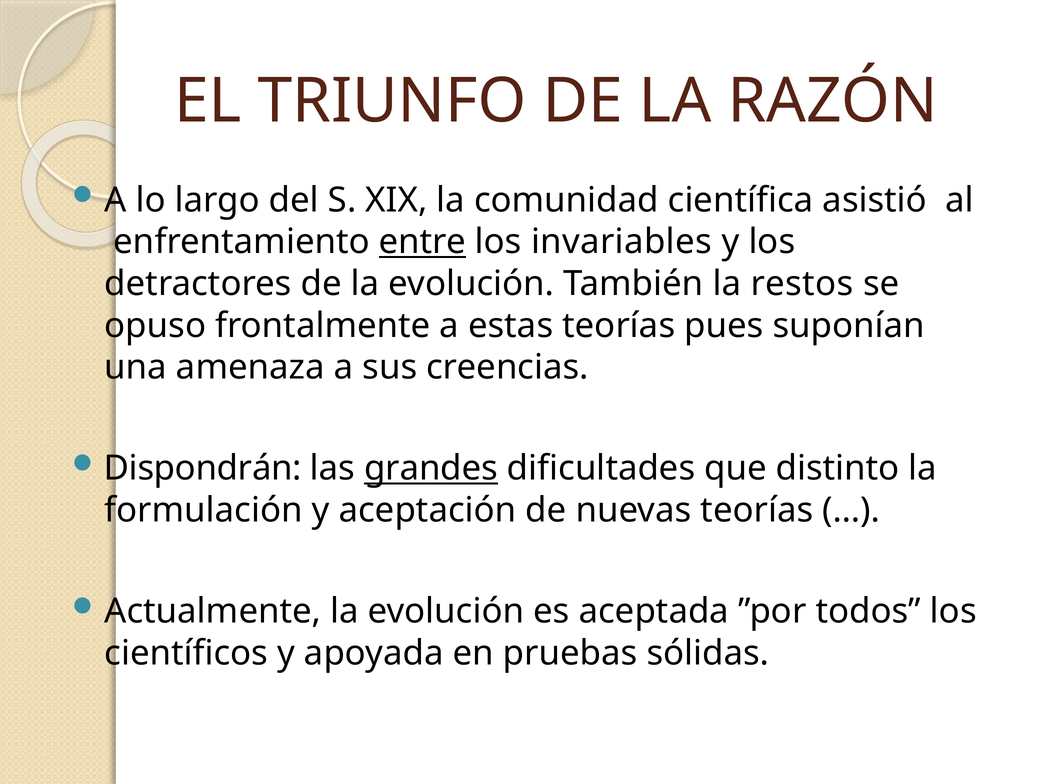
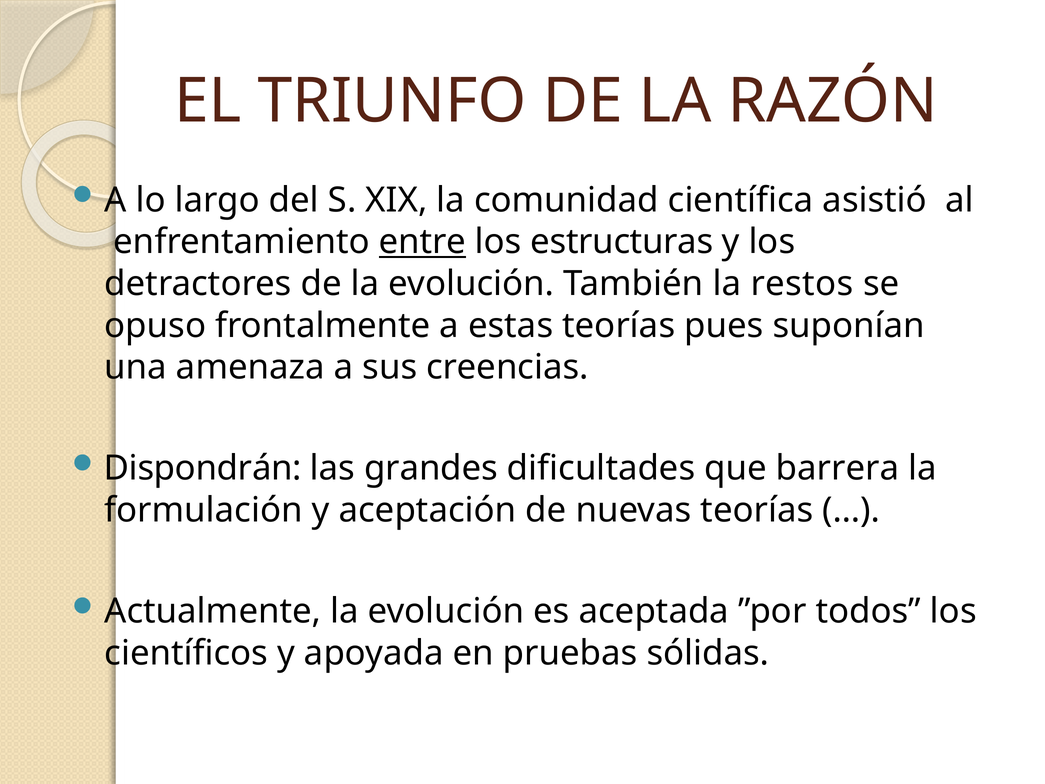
invariables: invariables -> estructuras
grandes underline: present -> none
distinto: distinto -> barrera
